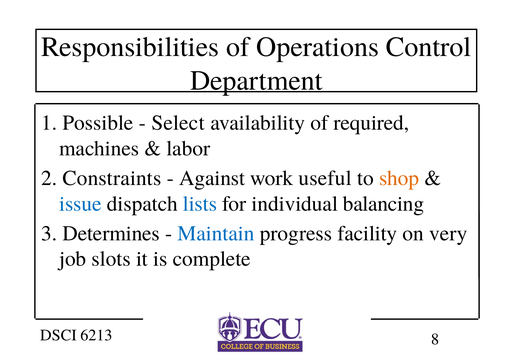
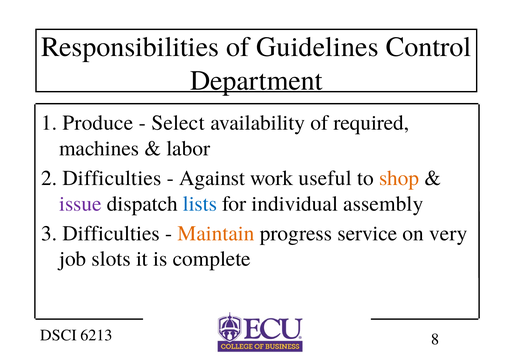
Operations: Operations -> Guidelines
Possible: Possible -> Produce
2 Constraints: Constraints -> Difficulties
issue colour: blue -> purple
balancing: balancing -> assembly
3 Determines: Determines -> Difficulties
Maintain colour: blue -> orange
facility: facility -> service
